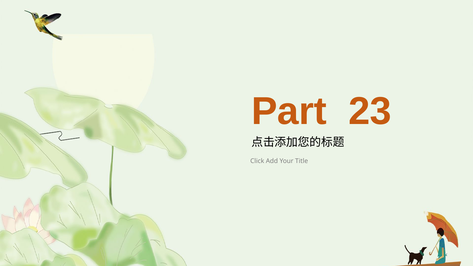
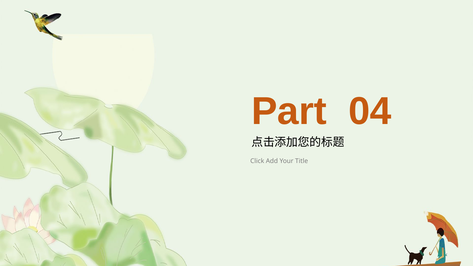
23: 23 -> 04
